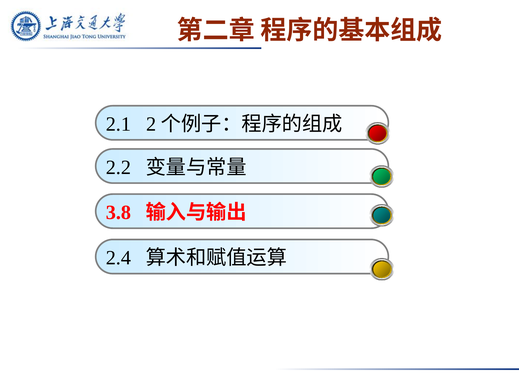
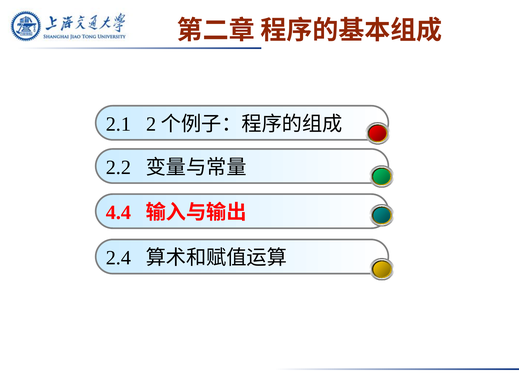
3.8: 3.8 -> 4.4
